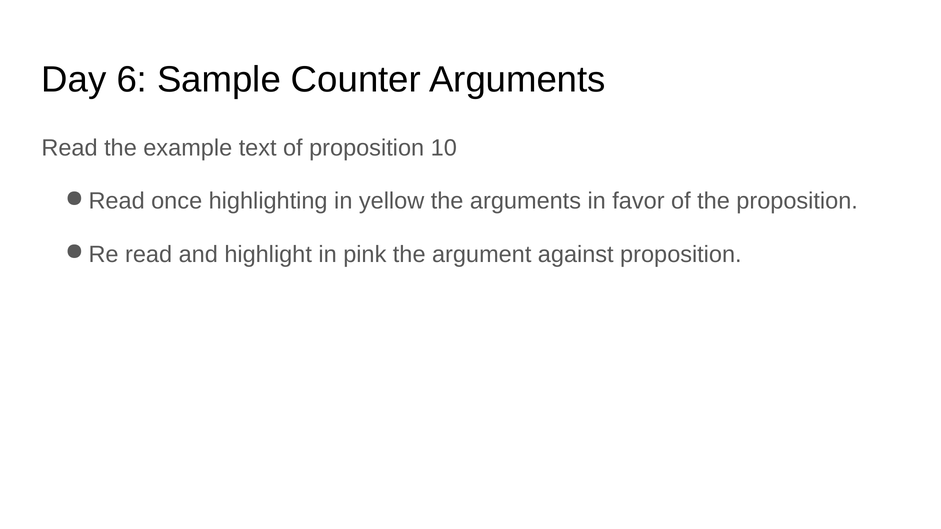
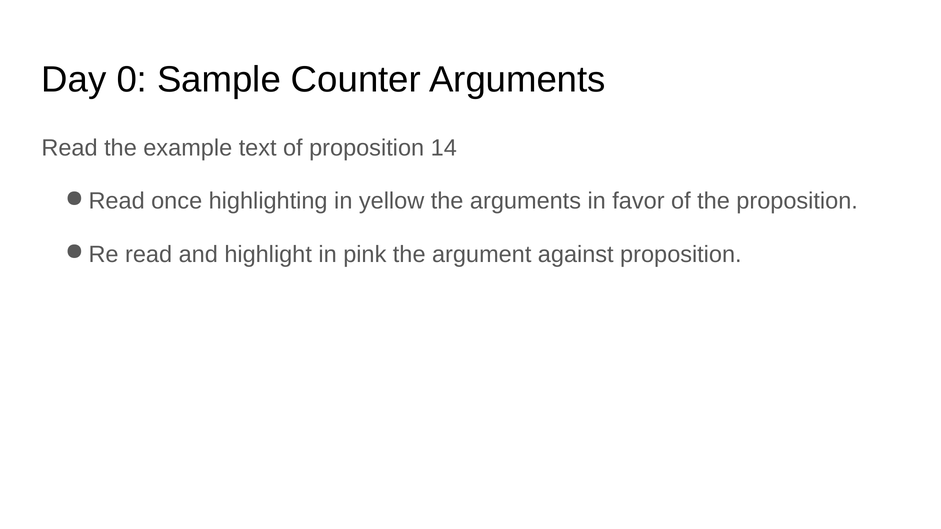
6: 6 -> 0
10: 10 -> 14
